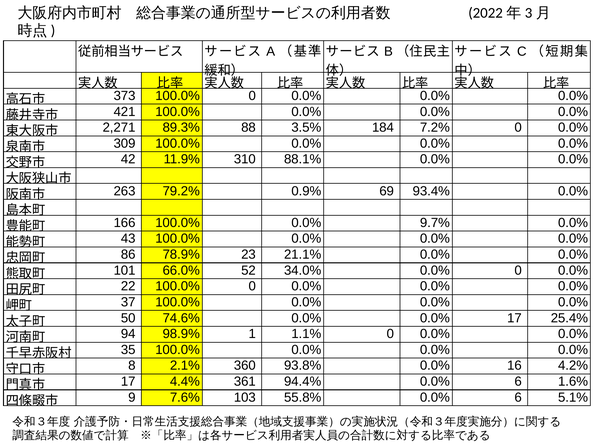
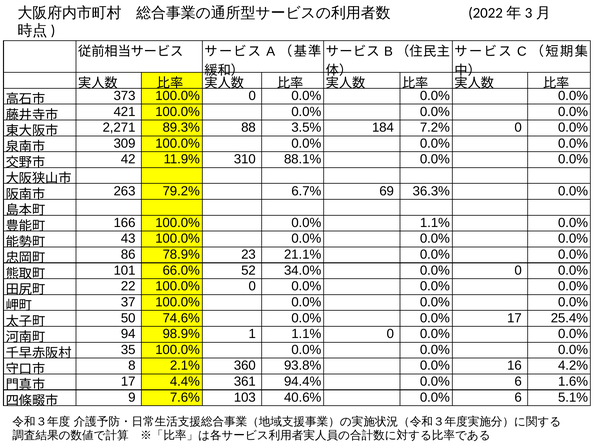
0.9%: 0.9% -> 6.7%
93.4%: 93.4% -> 36.3%
0.0% 9.7%: 9.7% -> 1.1%
55.8%: 55.8% -> 40.6%
